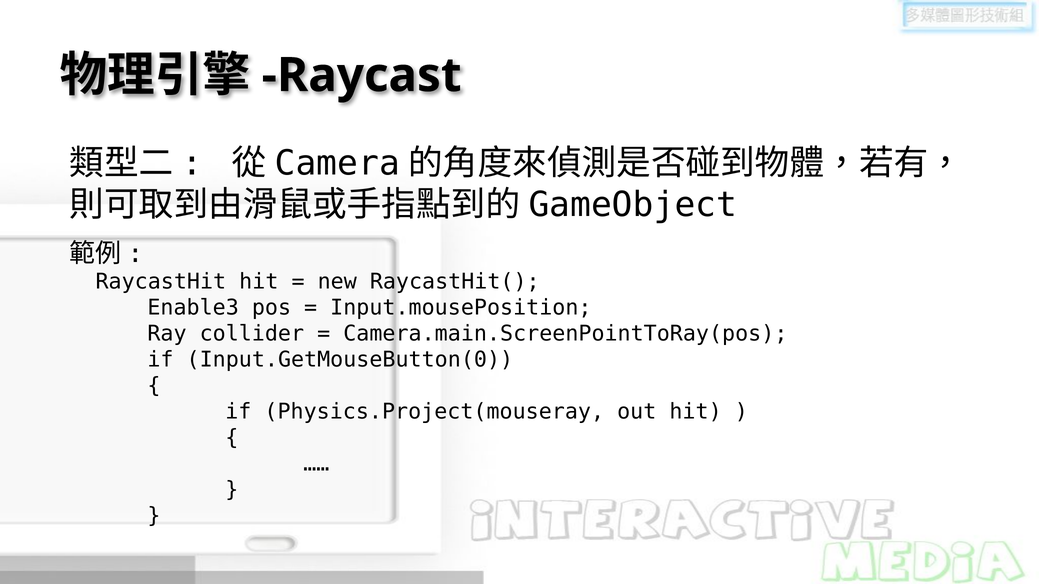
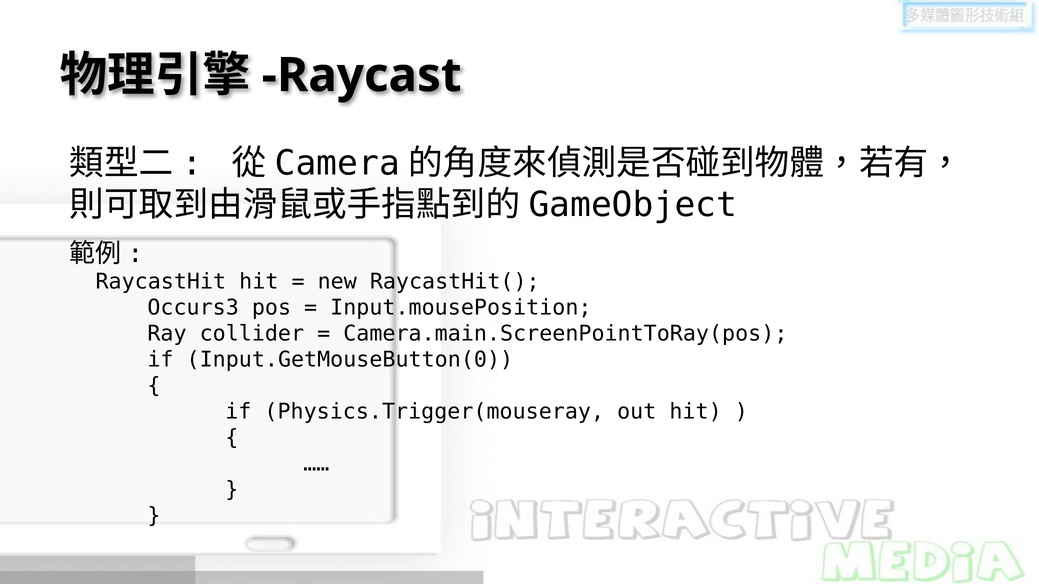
Enable3: Enable3 -> Occurs3
Physics.Project(mouseray: Physics.Project(mouseray -> Physics.Trigger(mouseray
